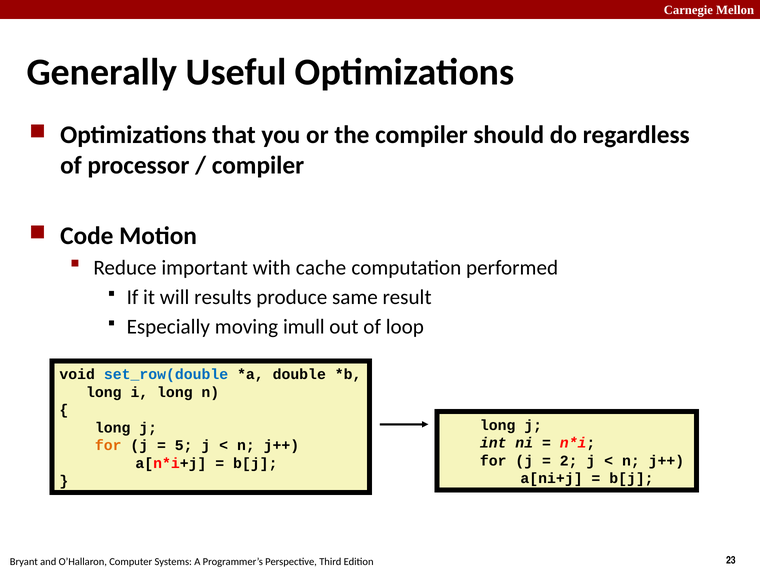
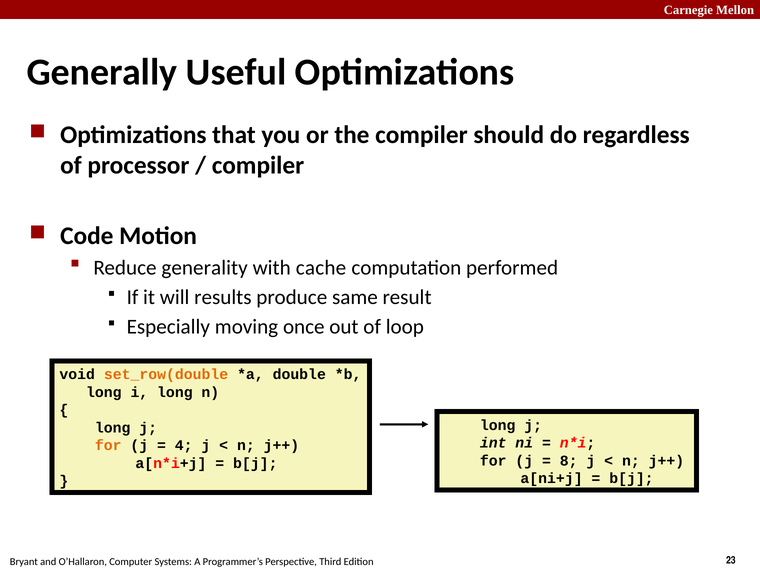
important: important -> generality
imull: imull -> once
set_row(double colour: blue -> orange
5: 5 -> 4
2: 2 -> 8
